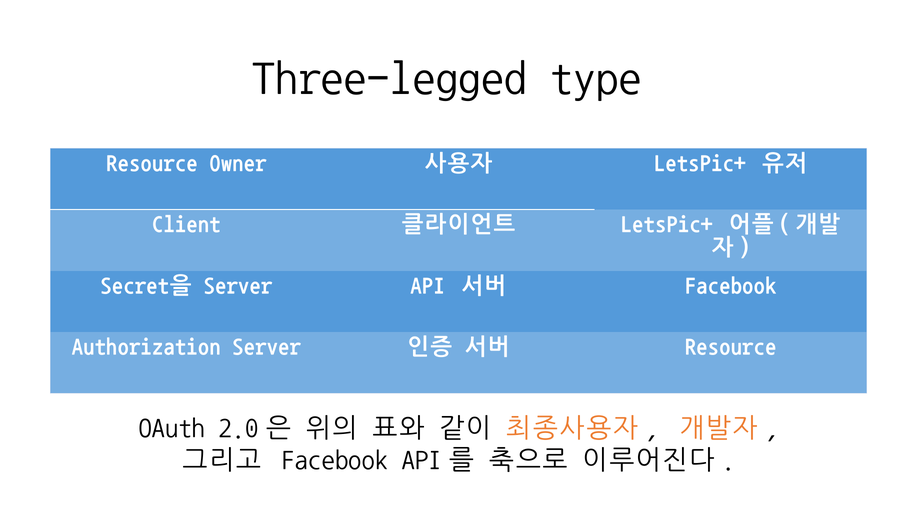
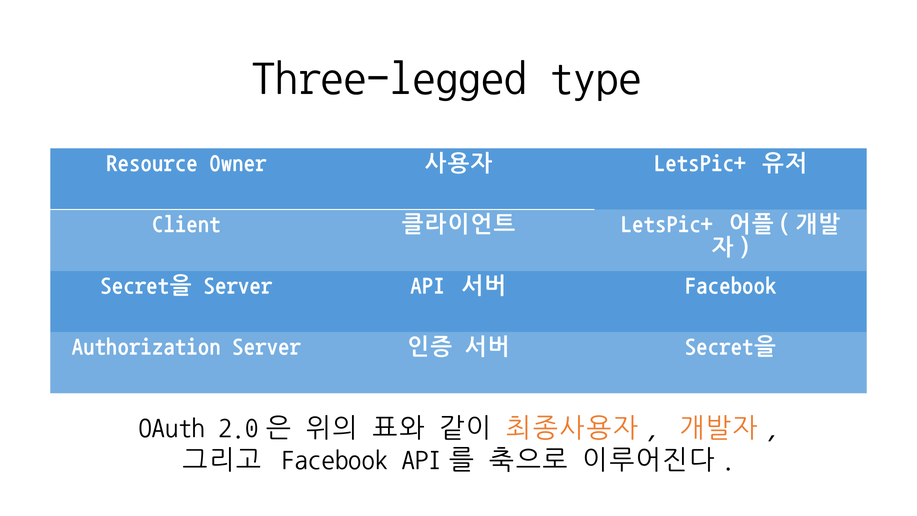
Resource at (731, 346): Resource -> Secret을
